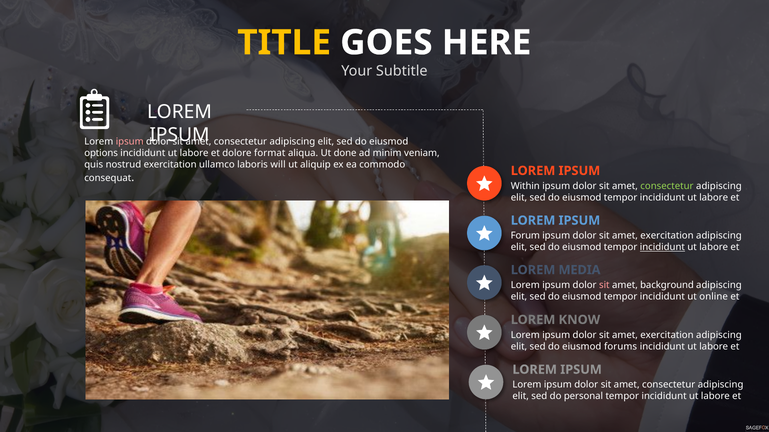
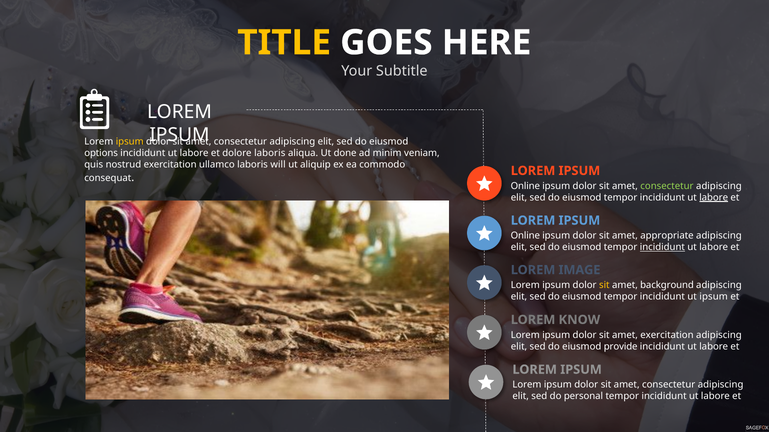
ipsum at (130, 142) colour: pink -> yellow
dolore format: format -> laboris
Within at (525, 186): Within -> Online
labore at (714, 198) underline: none -> present
Forum at (525, 236): Forum -> Online
exercitation at (667, 236): exercitation -> appropriate
MEDIA: MEDIA -> IMAGE
sit at (604, 285) colour: pink -> yellow
ut online: online -> ipsum
forums: forums -> provide
